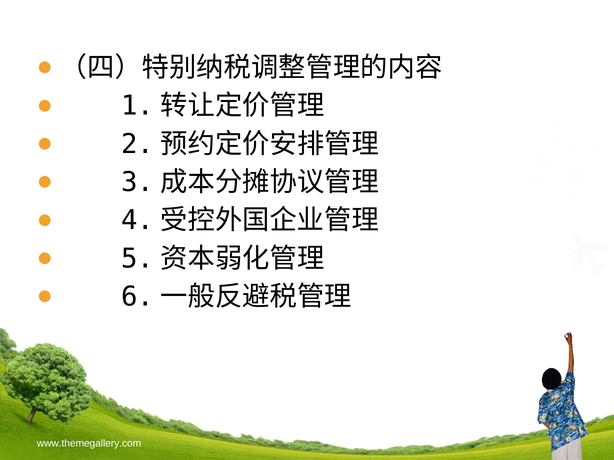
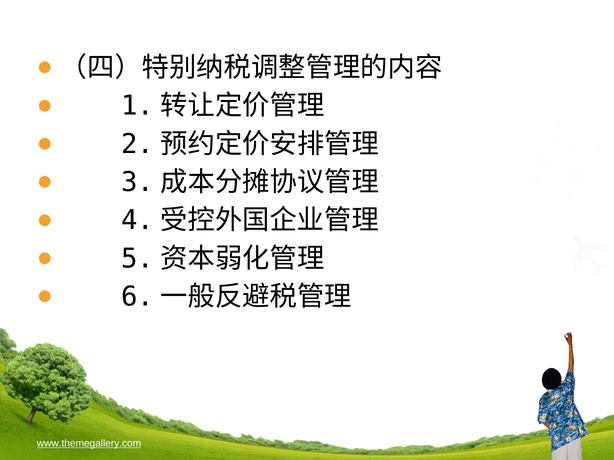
www.themegallery.com underline: none -> present
